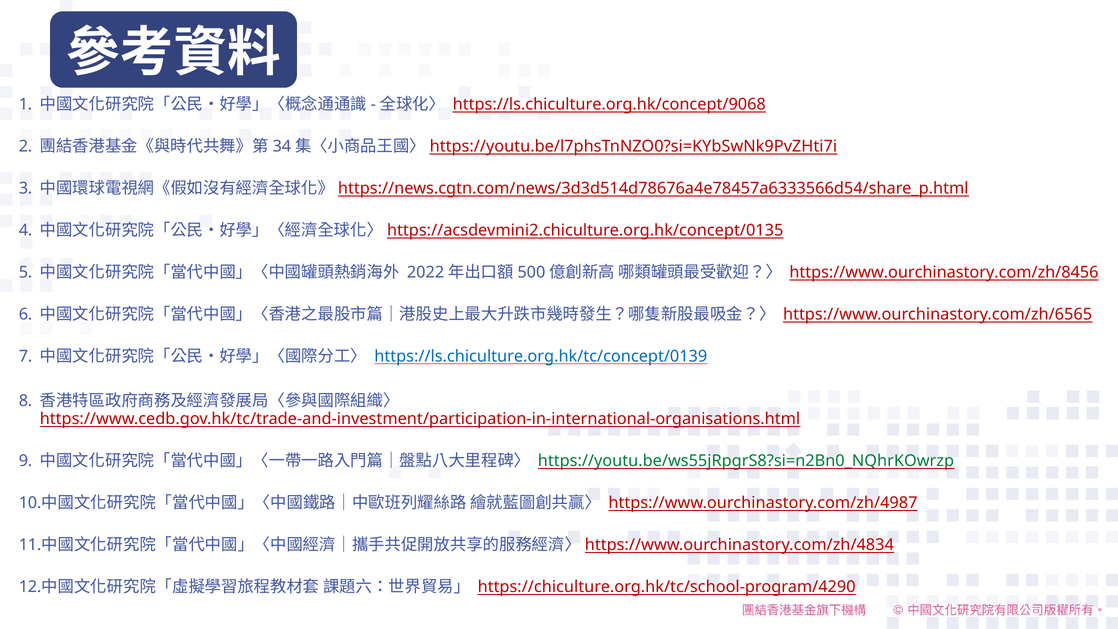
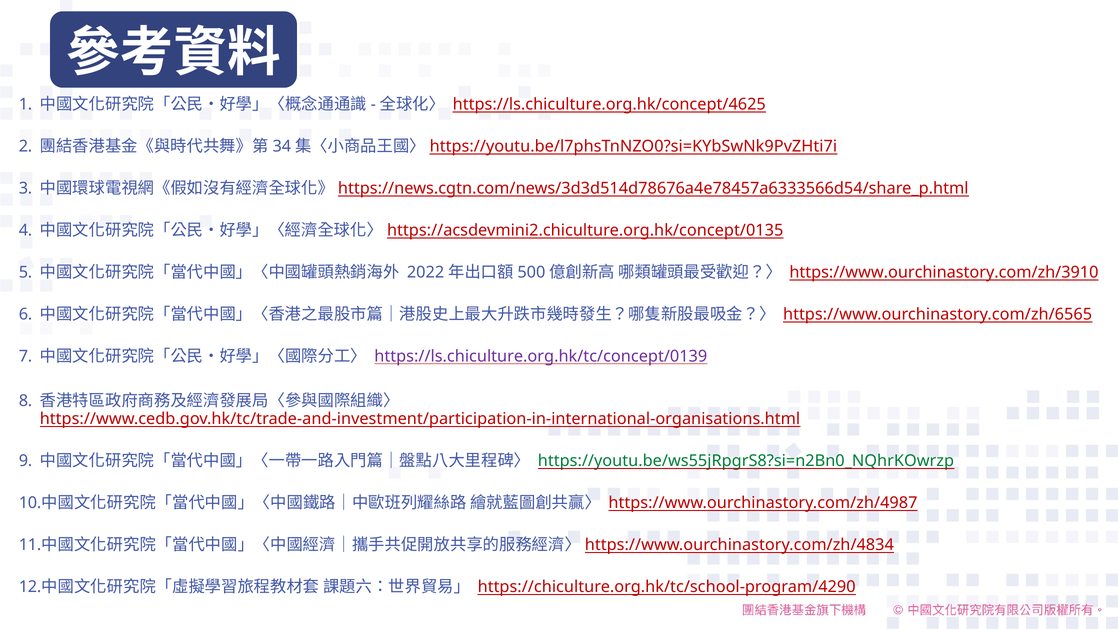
https://ls.chiculture.org.hk/concept/9068: https://ls.chiculture.org.hk/concept/9068 -> https://ls.chiculture.org.hk/concept/4625
https://www.ourchinastory.com/zh/8456: https://www.ourchinastory.com/zh/8456 -> https://www.ourchinastory.com/zh/3910
https://ls.chiculture.org.hk/tc/concept/0139 colour: blue -> purple
